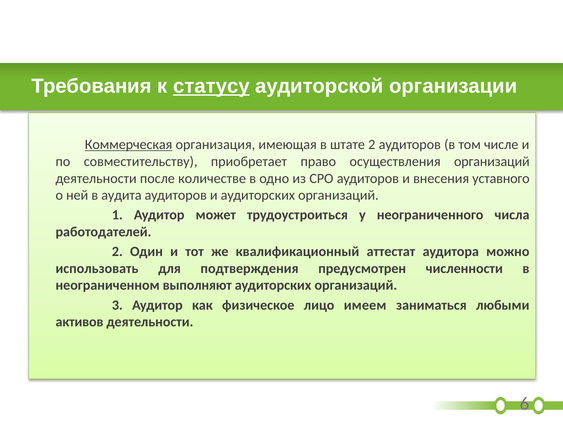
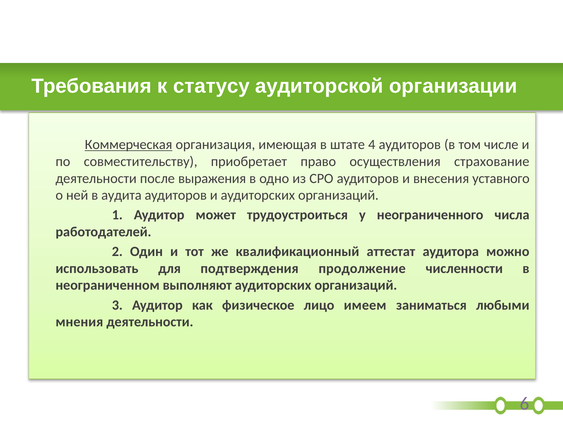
статусу underline: present -> none
штате 2: 2 -> 4
осуществления организаций: организаций -> страхование
количестве: количестве -> выражения
предусмотрен: предусмотрен -> продолжение
активов: активов -> мнения
